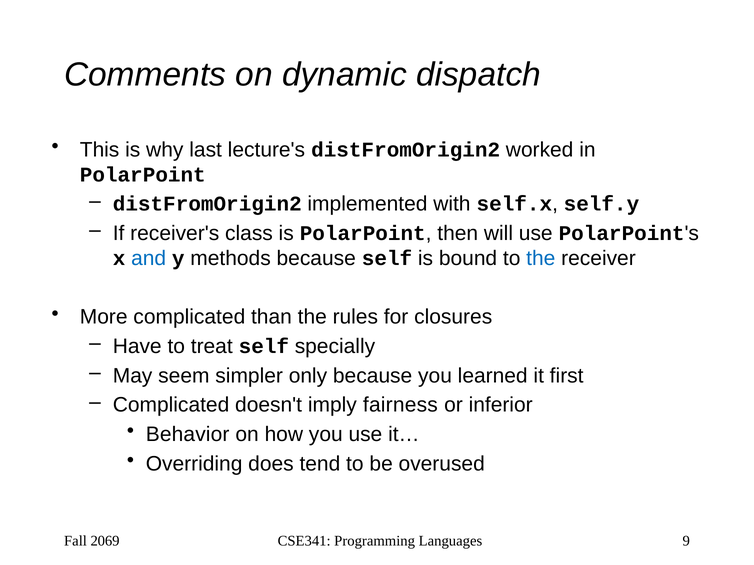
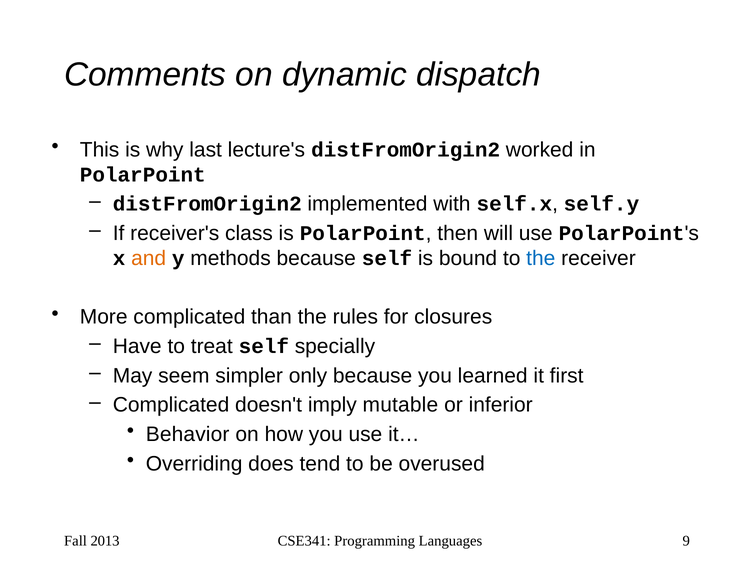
and colour: blue -> orange
fairness: fairness -> mutable
2069: 2069 -> 2013
